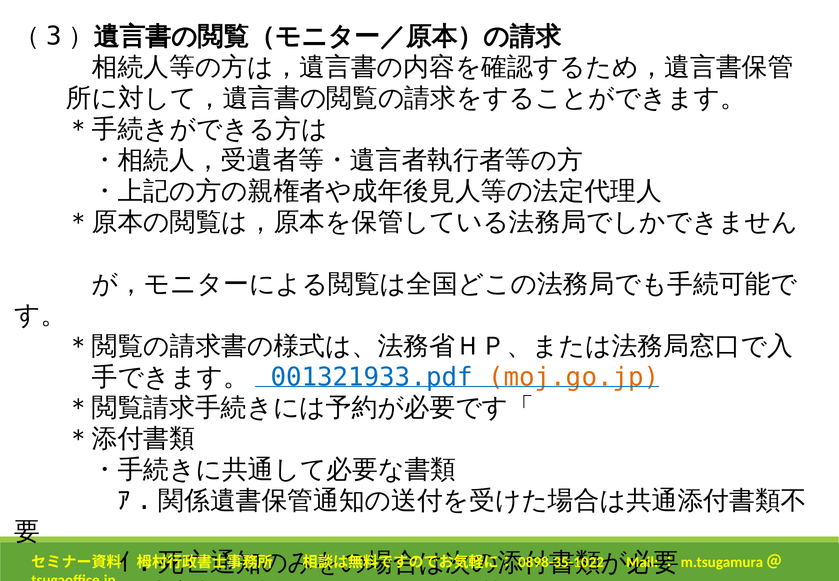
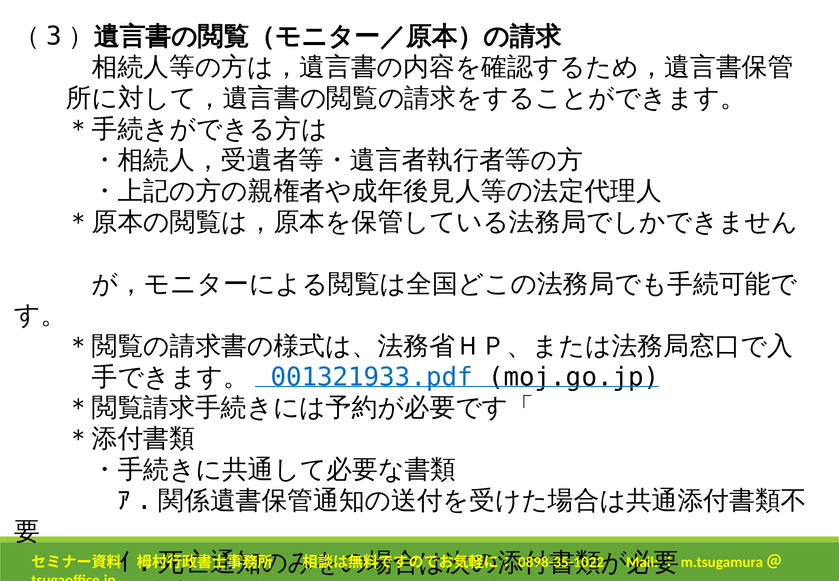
moj.go.jp colour: orange -> black
